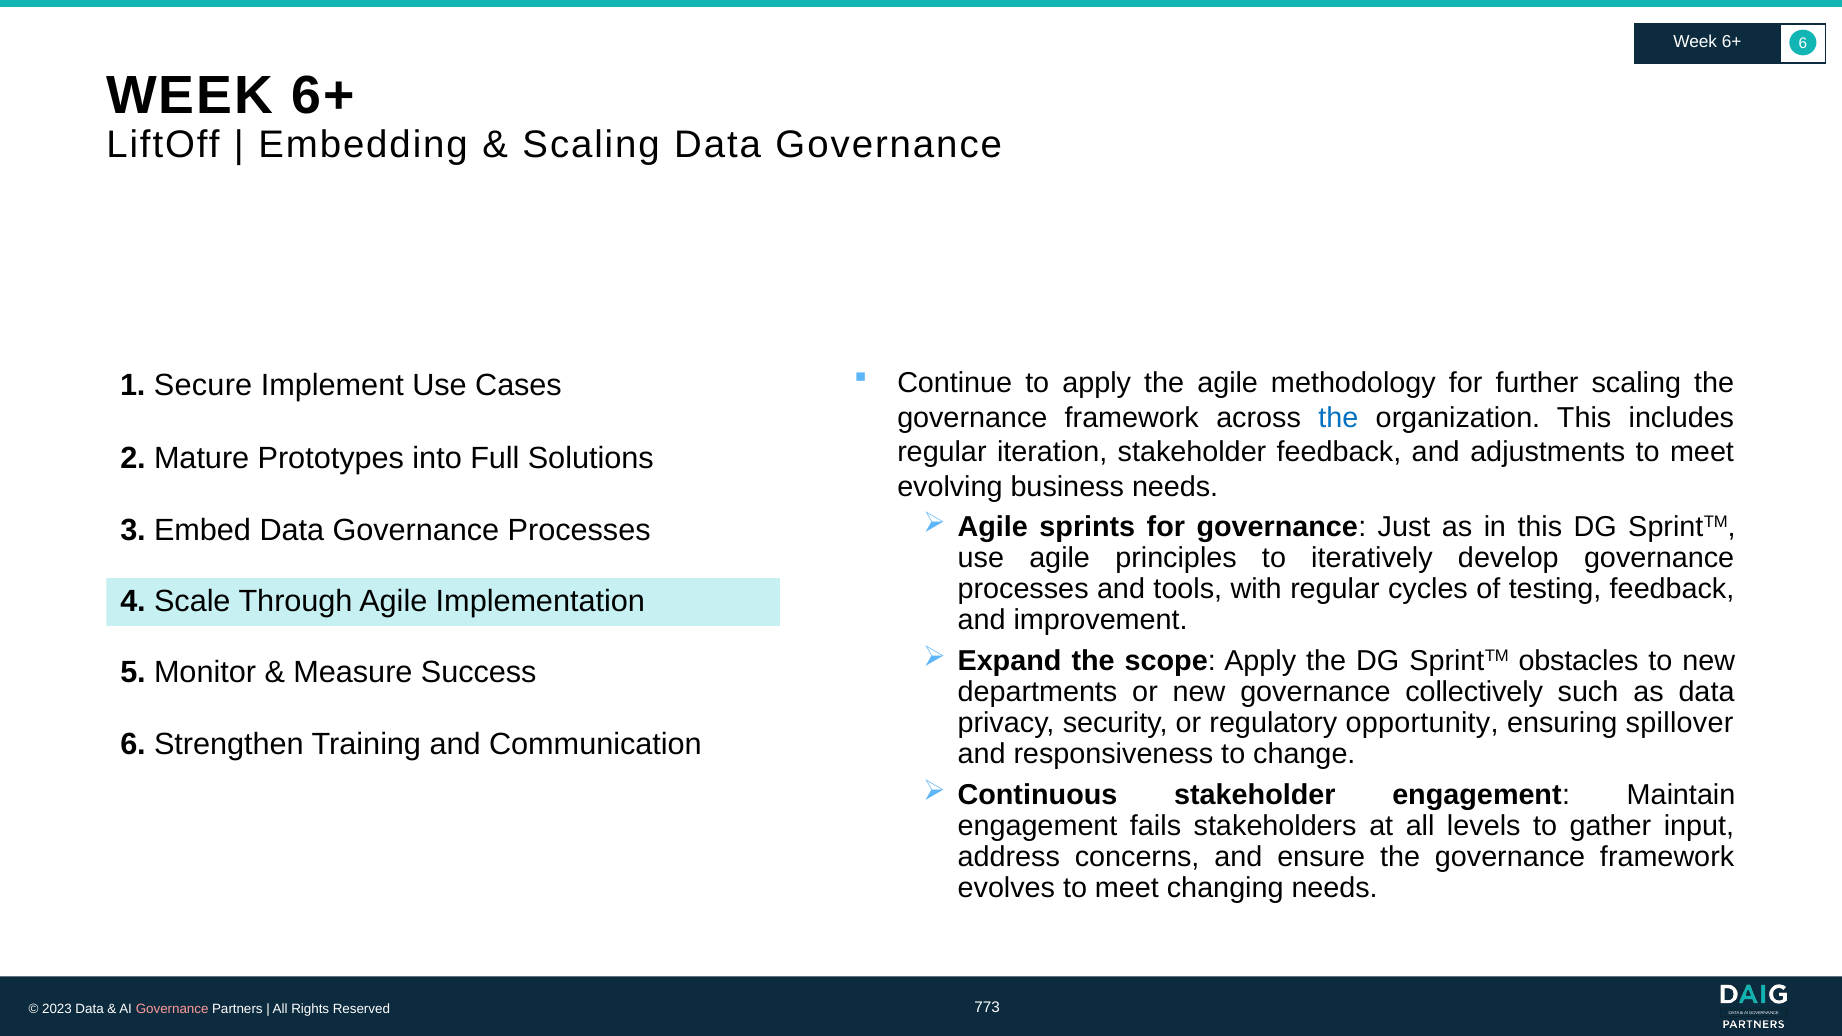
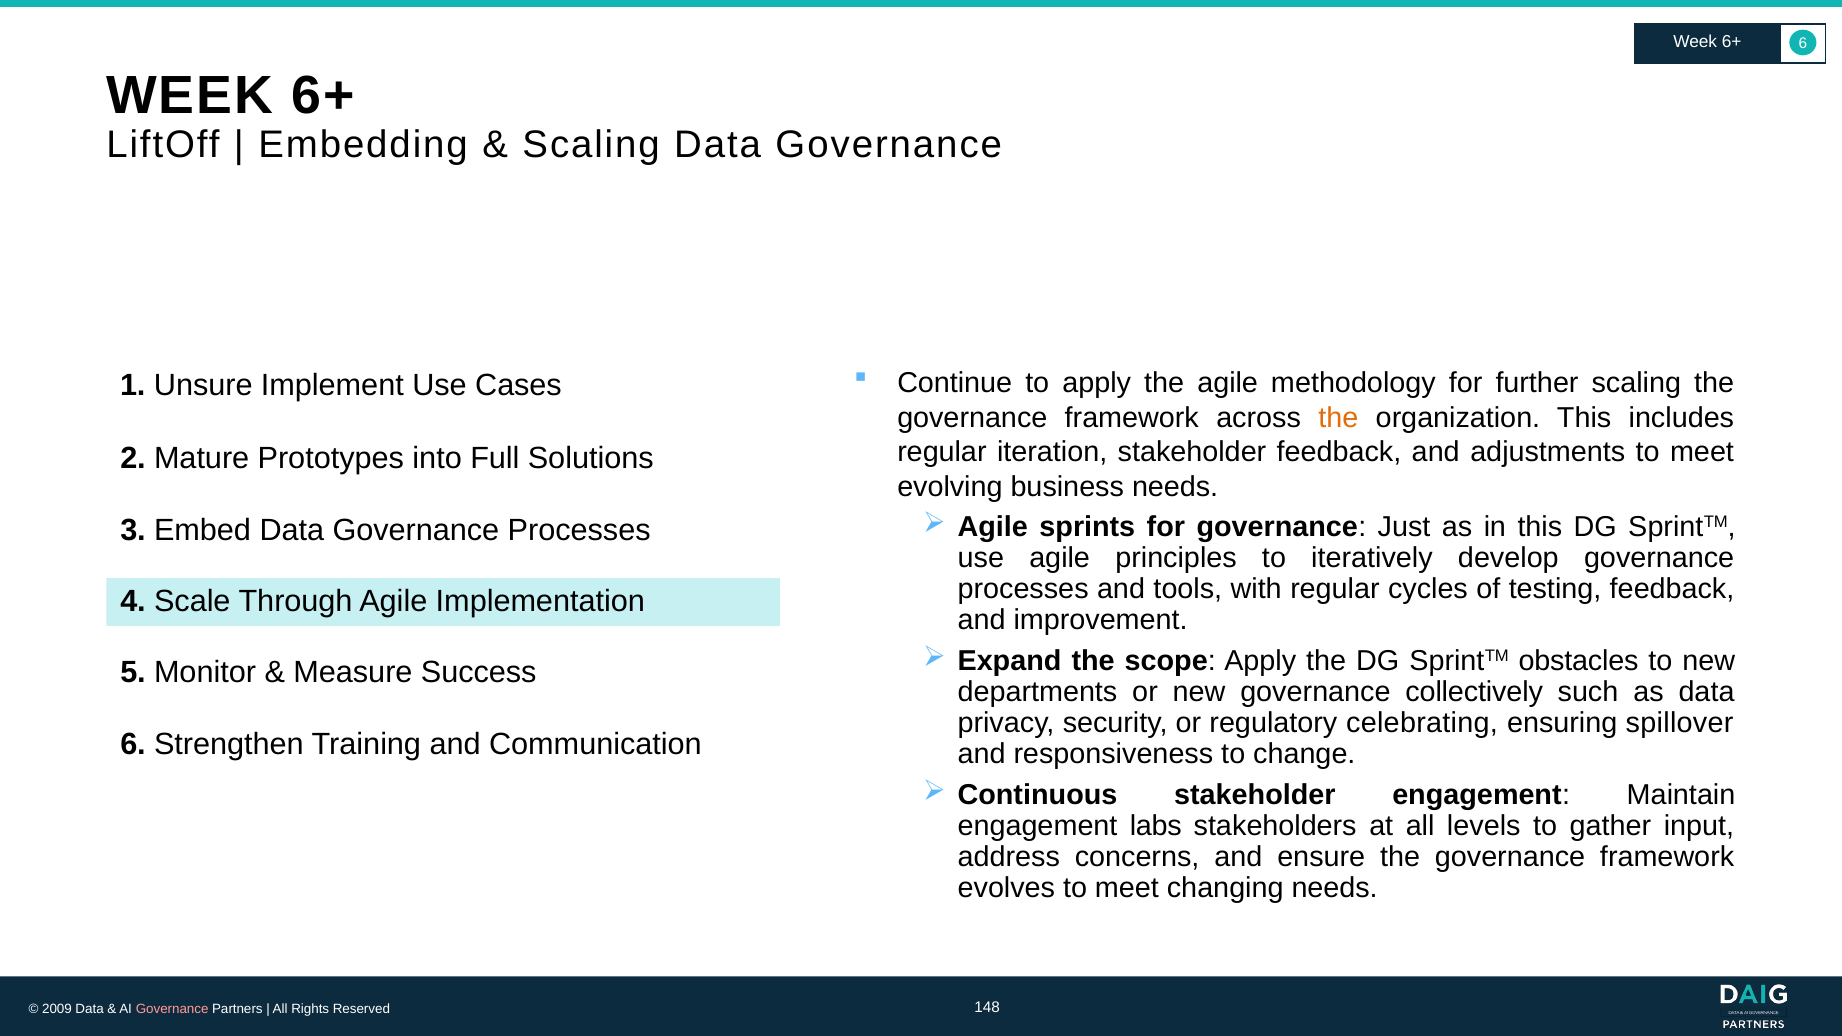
Secure: Secure -> Unsure
the at (1338, 418) colour: blue -> orange
opportunity: opportunity -> celebrating
fails: fails -> labs
2023: 2023 -> 2009
773: 773 -> 148
